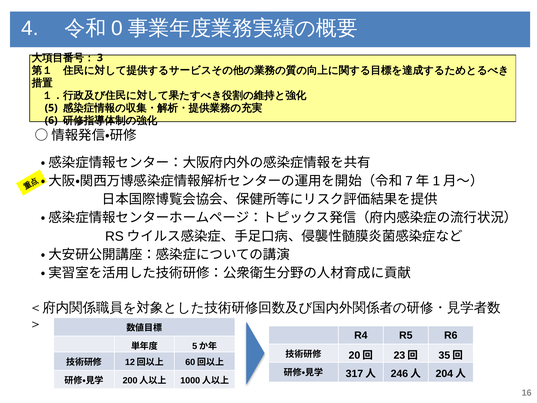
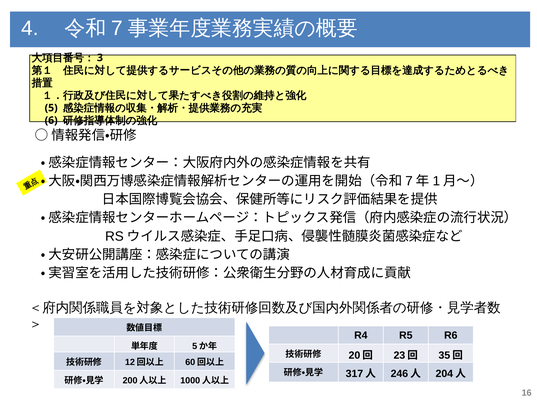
0: 0 -> 7
